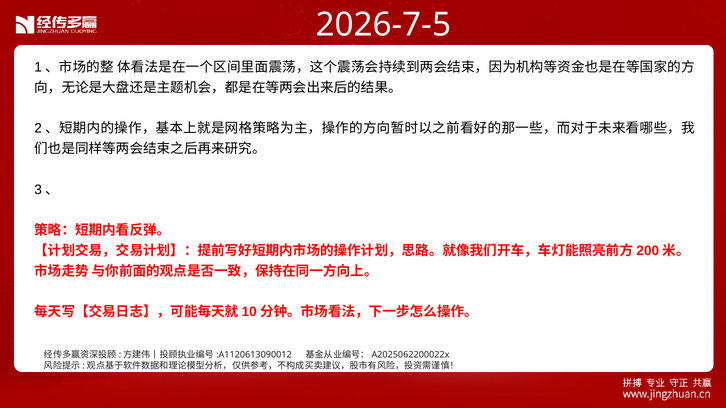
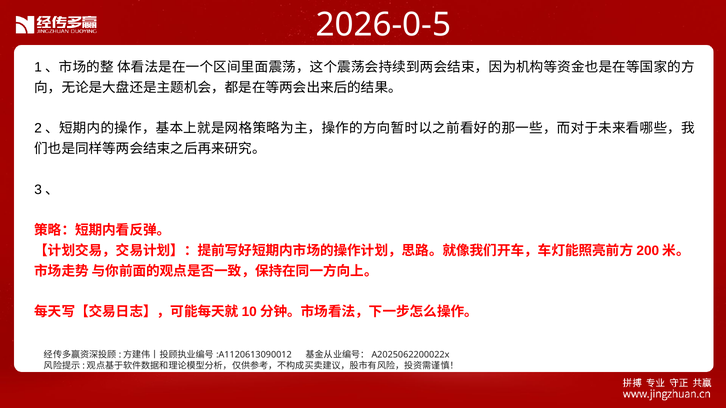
2026-7-5: 2026-7-5 -> 2026-0-5
